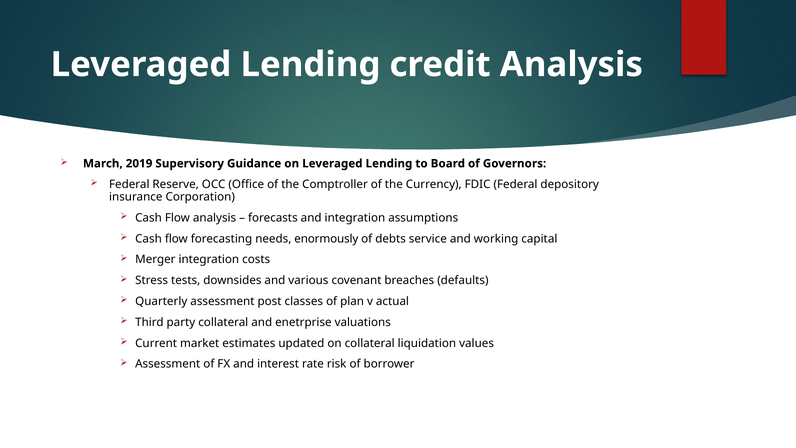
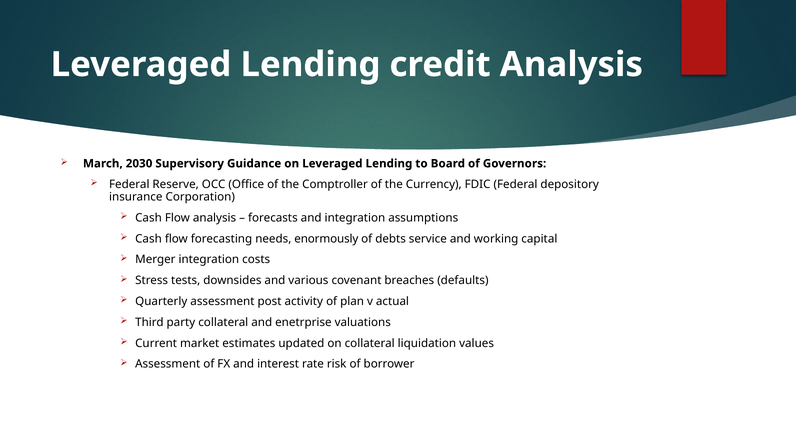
2019: 2019 -> 2030
classes: classes -> activity
